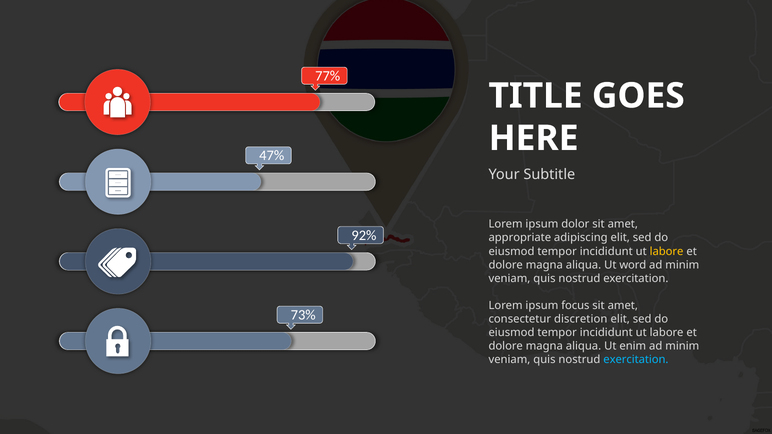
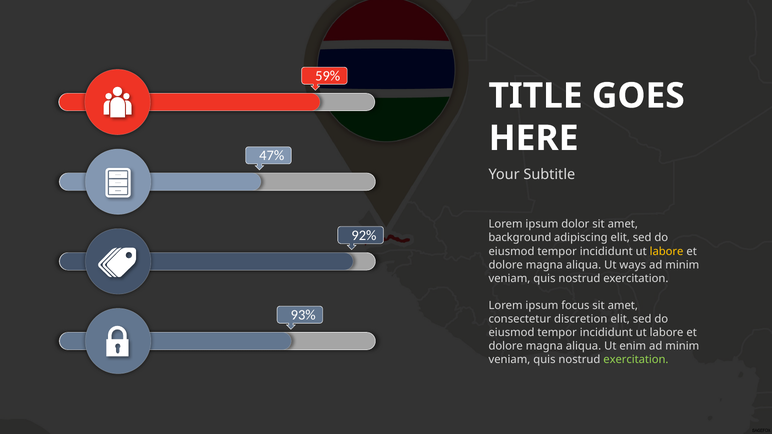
77%: 77% -> 59%
appropriate: appropriate -> background
word: word -> ways
73%: 73% -> 93%
exercitation at (636, 360) colour: light blue -> light green
